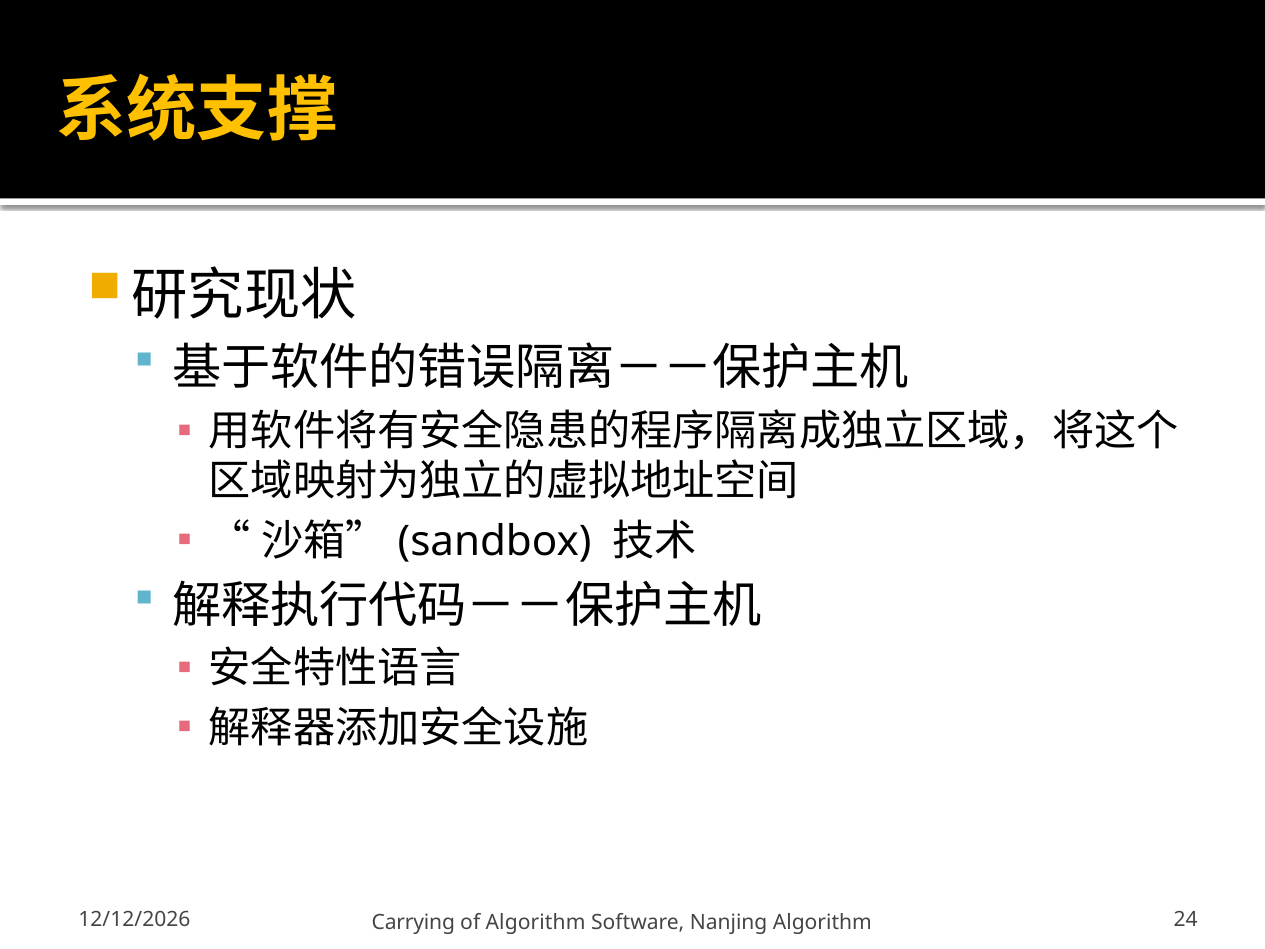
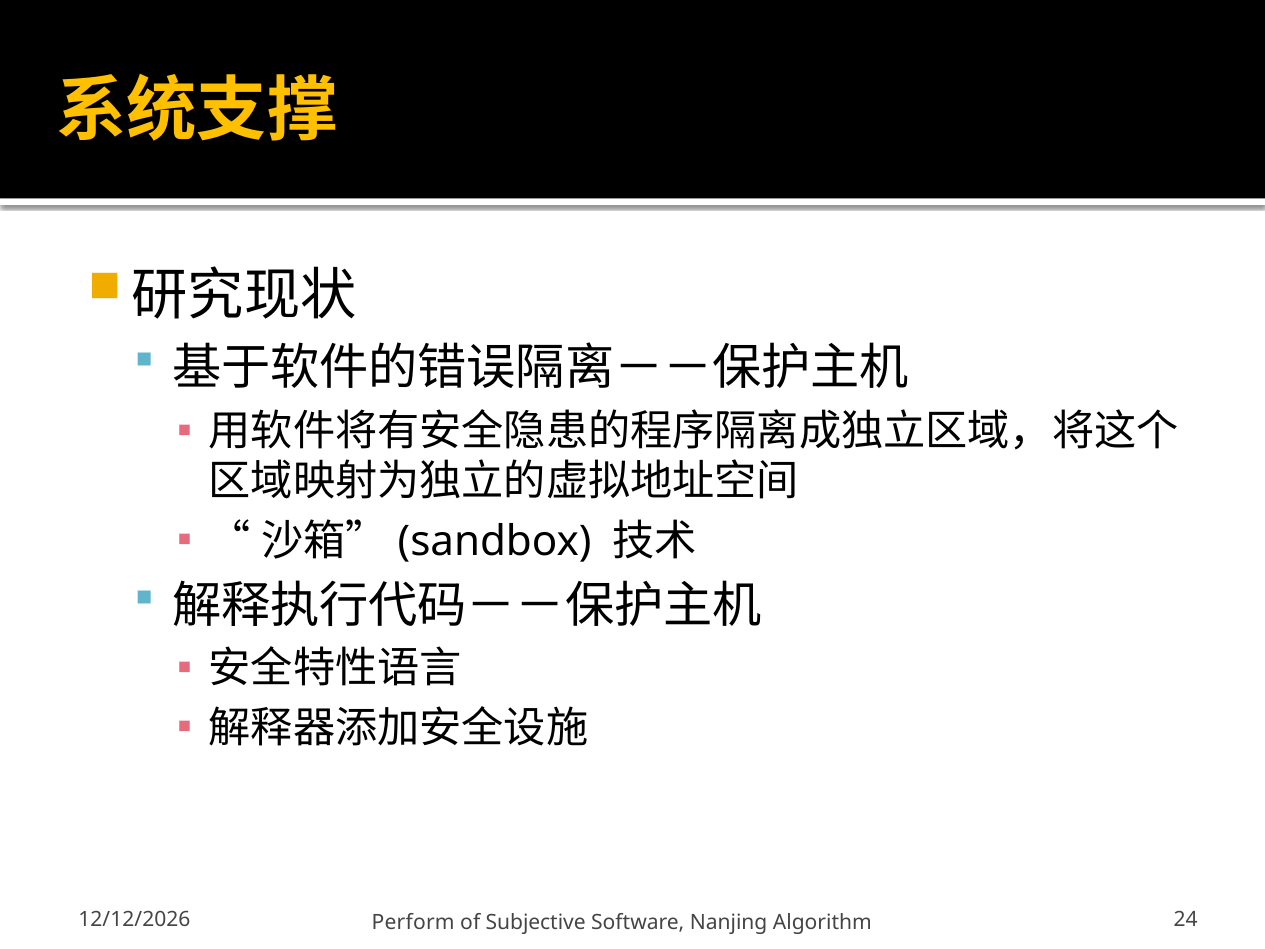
Carrying: Carrying -> Perform
of Algorithm: Algorithm -> Subjective
